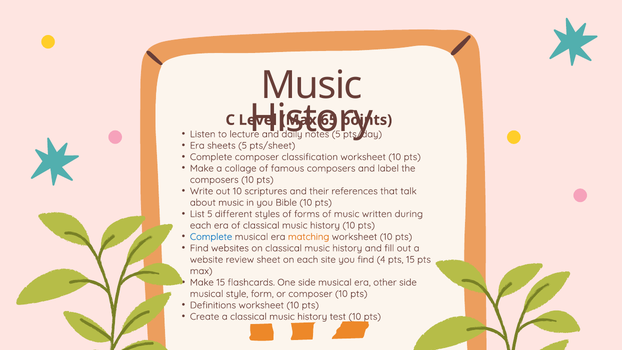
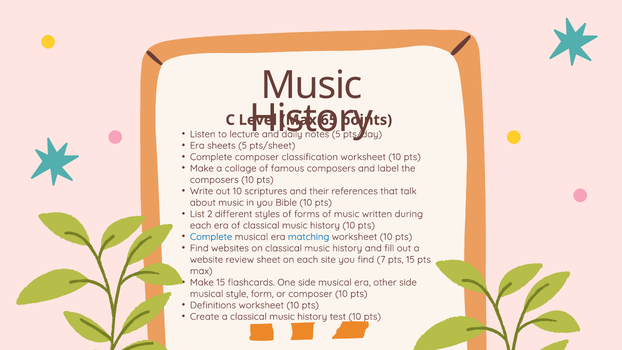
List 5: 5 -> 2
matching colour: orange -> blue
4: 4 -> 7
